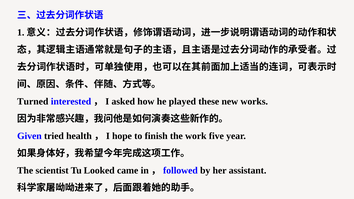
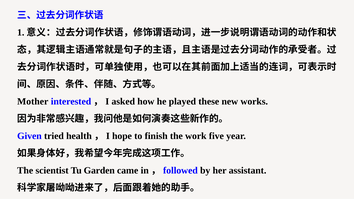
Turned: Turned -> Mother
Looked: Looked -> Garden
